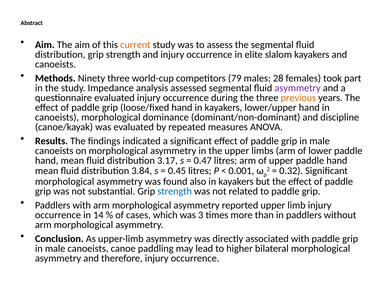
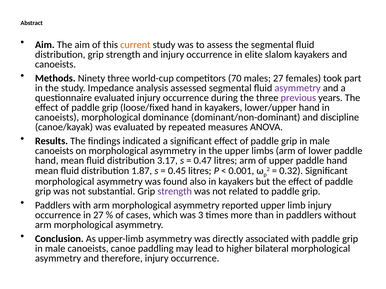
79: 79 -> 70
males 28: 28 -> 27
previous colour: orange -> purple
3.84: 3.84 -> 1.87
strength at (175, 191) colour: blue -> purple
in 14: 14 -> 27
